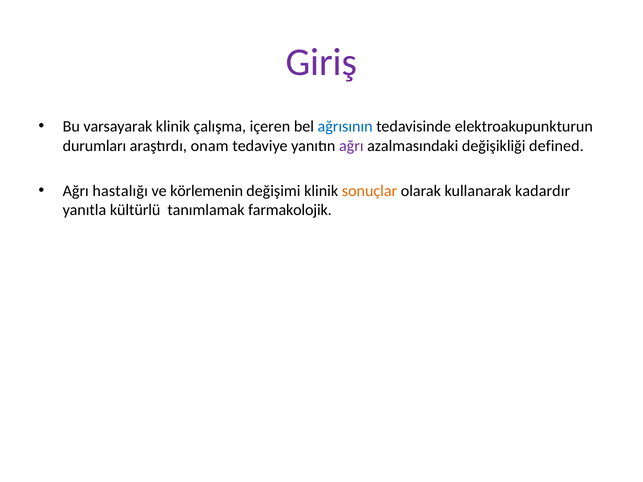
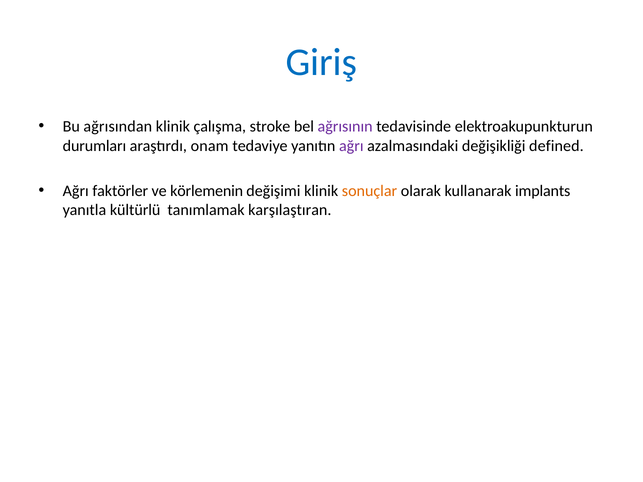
Giriş colour: purple -> blue
varsayarak: varsayarak -> ağrısından
içeren: içeren -> stroke
ağrısının colour: blue -> purple
hastalığı: hastalığı -> faktörler
kadardır: kadardır -> implants
farmakolojik: farmakolojik -> karşılaştıran
